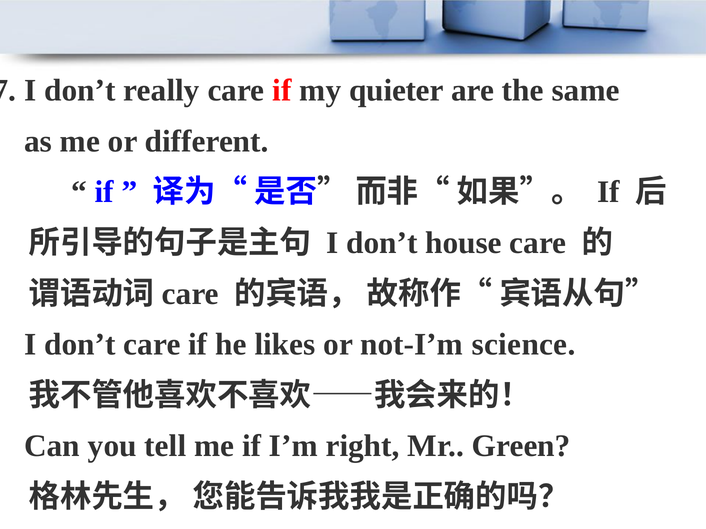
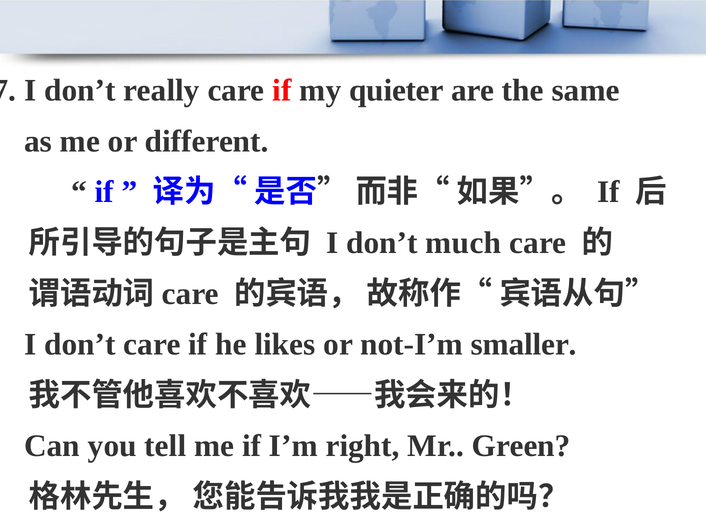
house: house -> much
science: science -> smaller
